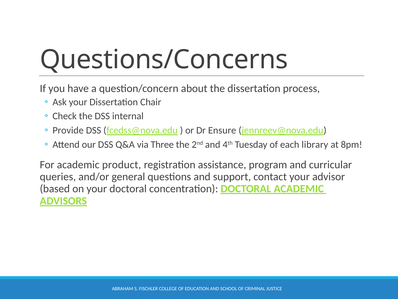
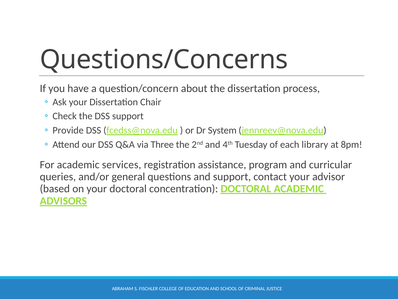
DSS internal: internal -> support
Ensure: Ensure -> System
product: product -> services
